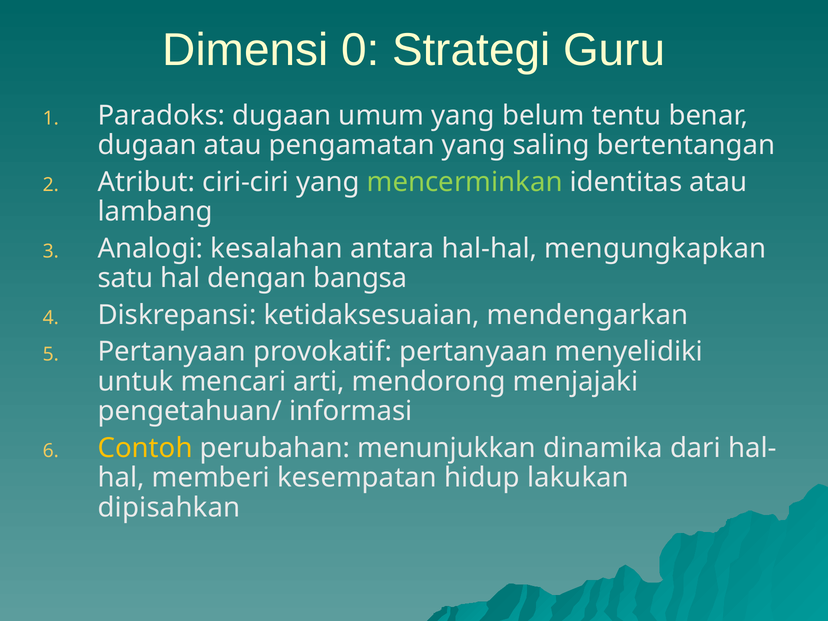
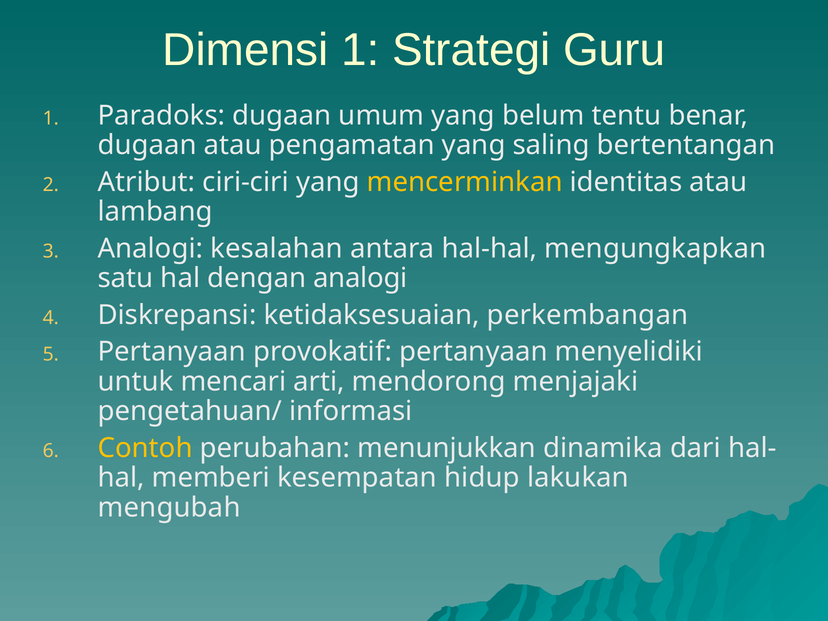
Dimensi 0: 0 -> 1
mencerminkan colour: light green -> yellow
dengan bangsa: bangsa -> analogi
mendengarkan: mendengarkan -> perkembangan
dipisahkan: dipisahkan -> mengubah
